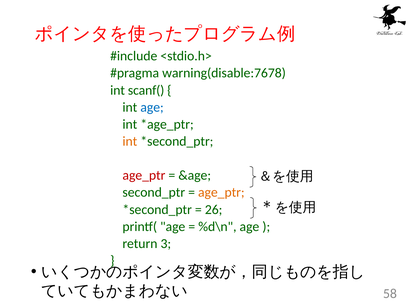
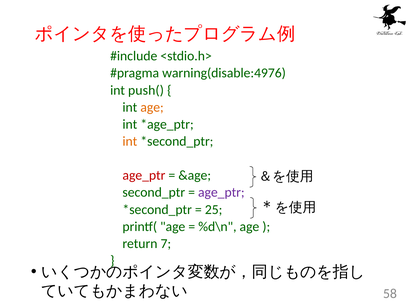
warning(disable:7678: warning(disable:7678 -> warning(disable:4976
scanf(: scanf( -> push(
age at (152, 107) colour: blue -> orange
age_ptr at (221, 193) colour: orange -> purple
26: 26 -> 25
3: 3 -> 7
